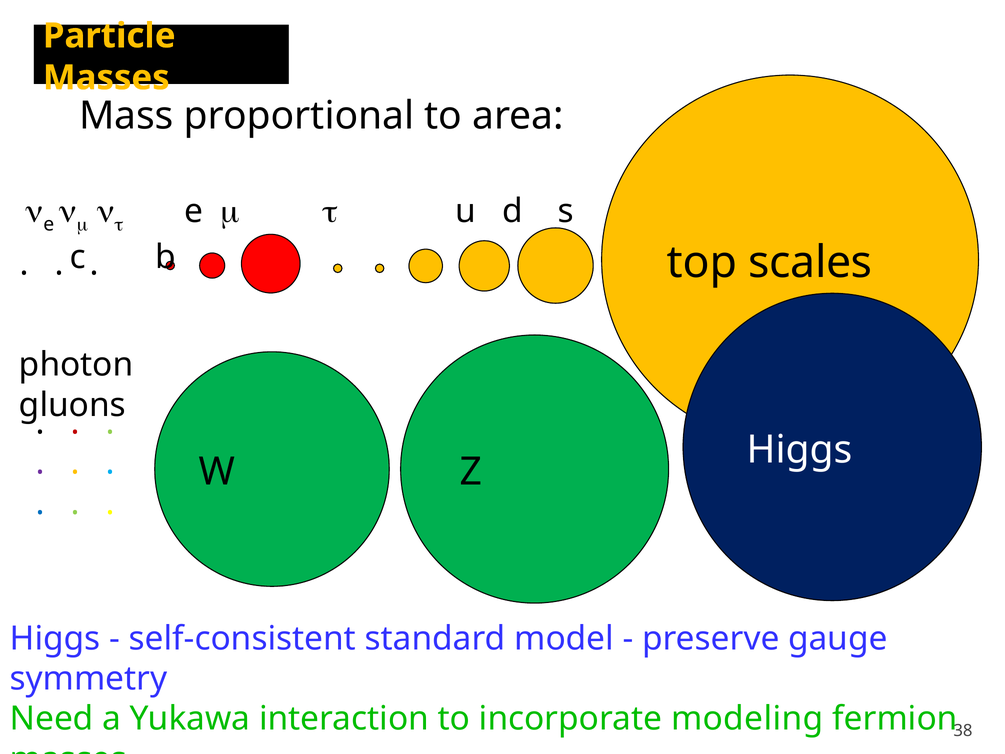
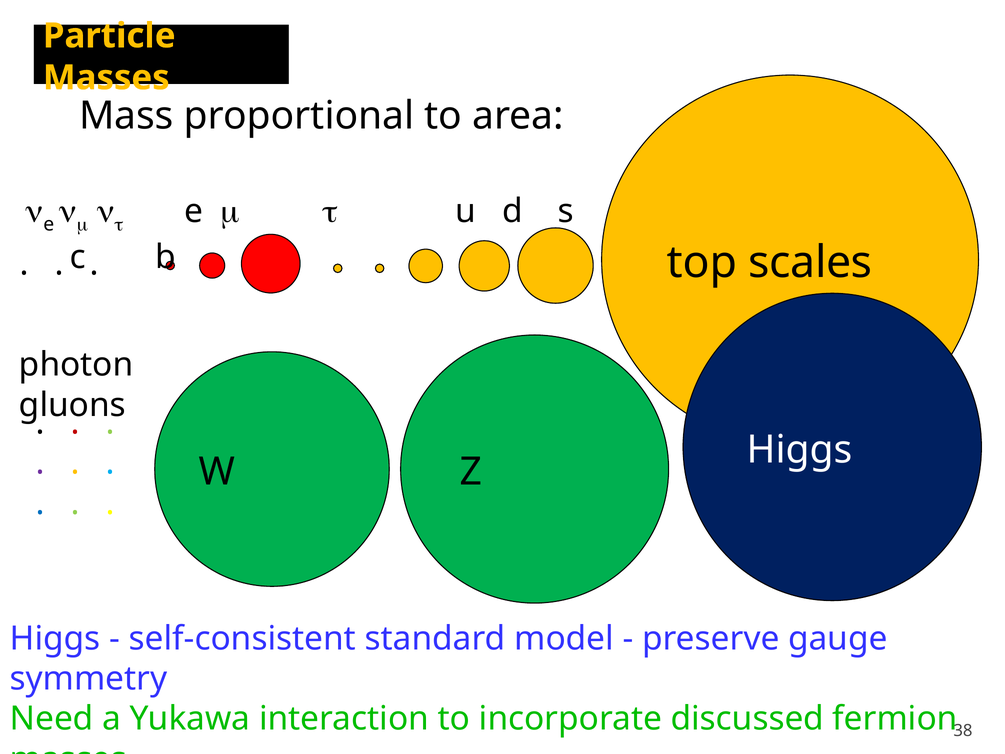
modeling: modeling -> discussed
